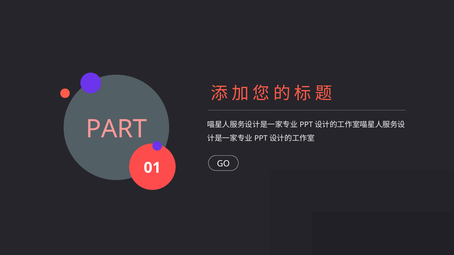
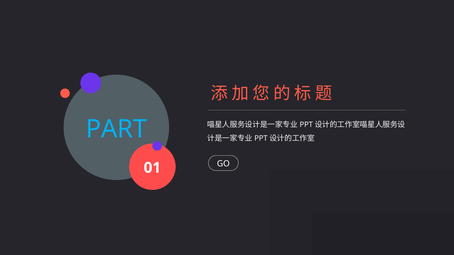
PART colour: pink -> light blue
